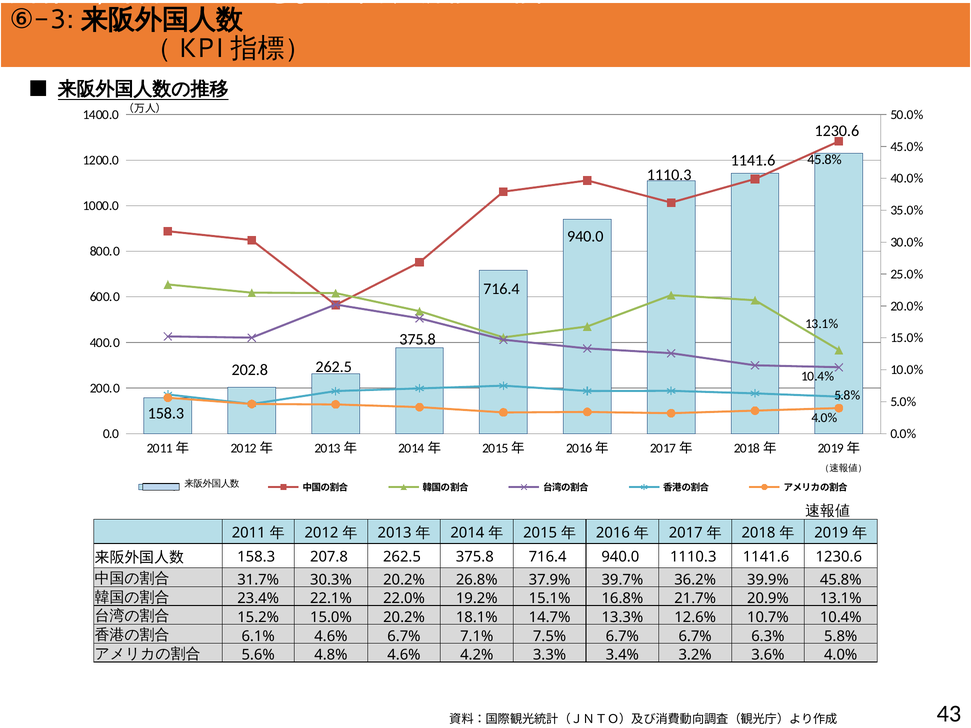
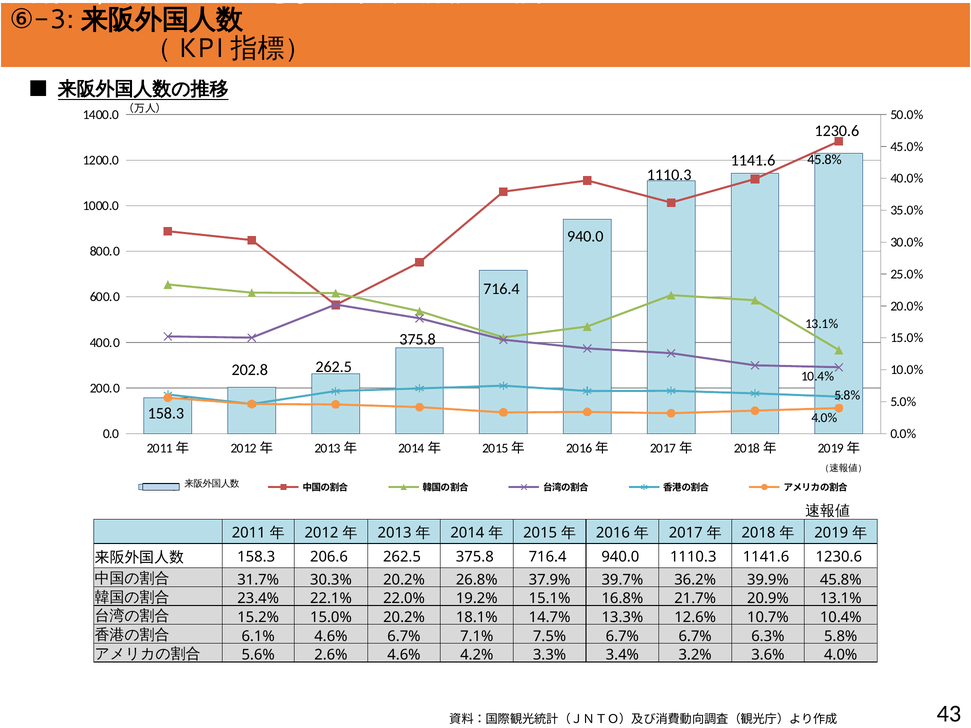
207.8: 207.8 -> 206.6
4.8%: 4.8% -> 2.6%
